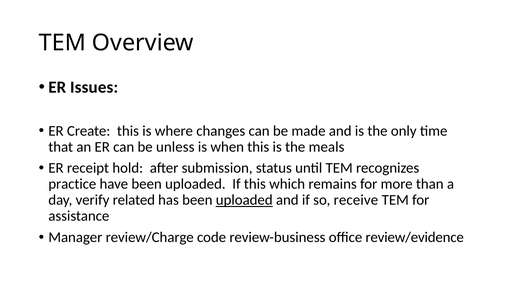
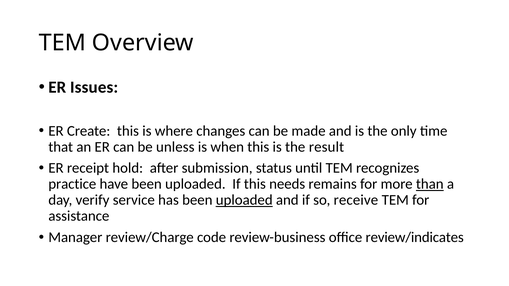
meals: meals -> result
which: which -> needs
than underline: none -> present
related: related -> service
review/evidence: review/evidence -> review/indicates
